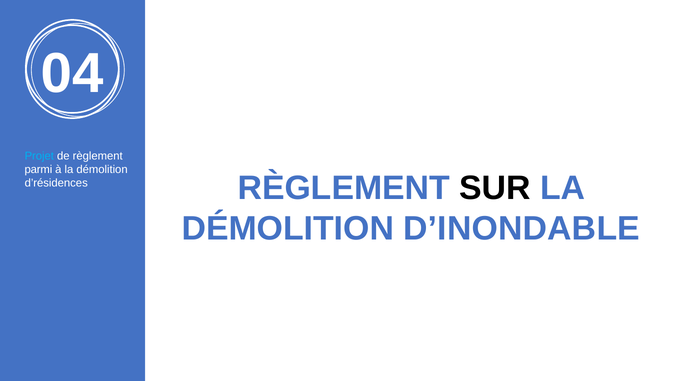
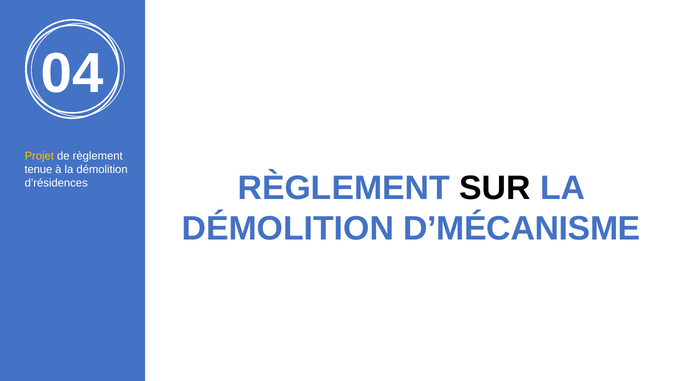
Projet colour: light blue -> yellow
parmi: parmi -> tenue
D’INONDABLE: D’INONDABLE -> D’MÉCANISME
